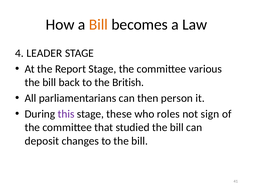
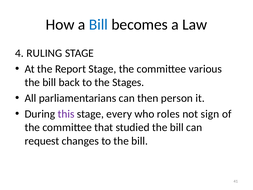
Bill at (98, 24) colour: orange -> blue
LEADER: LEADER -> RULING
British: British -> Stages
these: these -> every
deposit: deposit -> request
